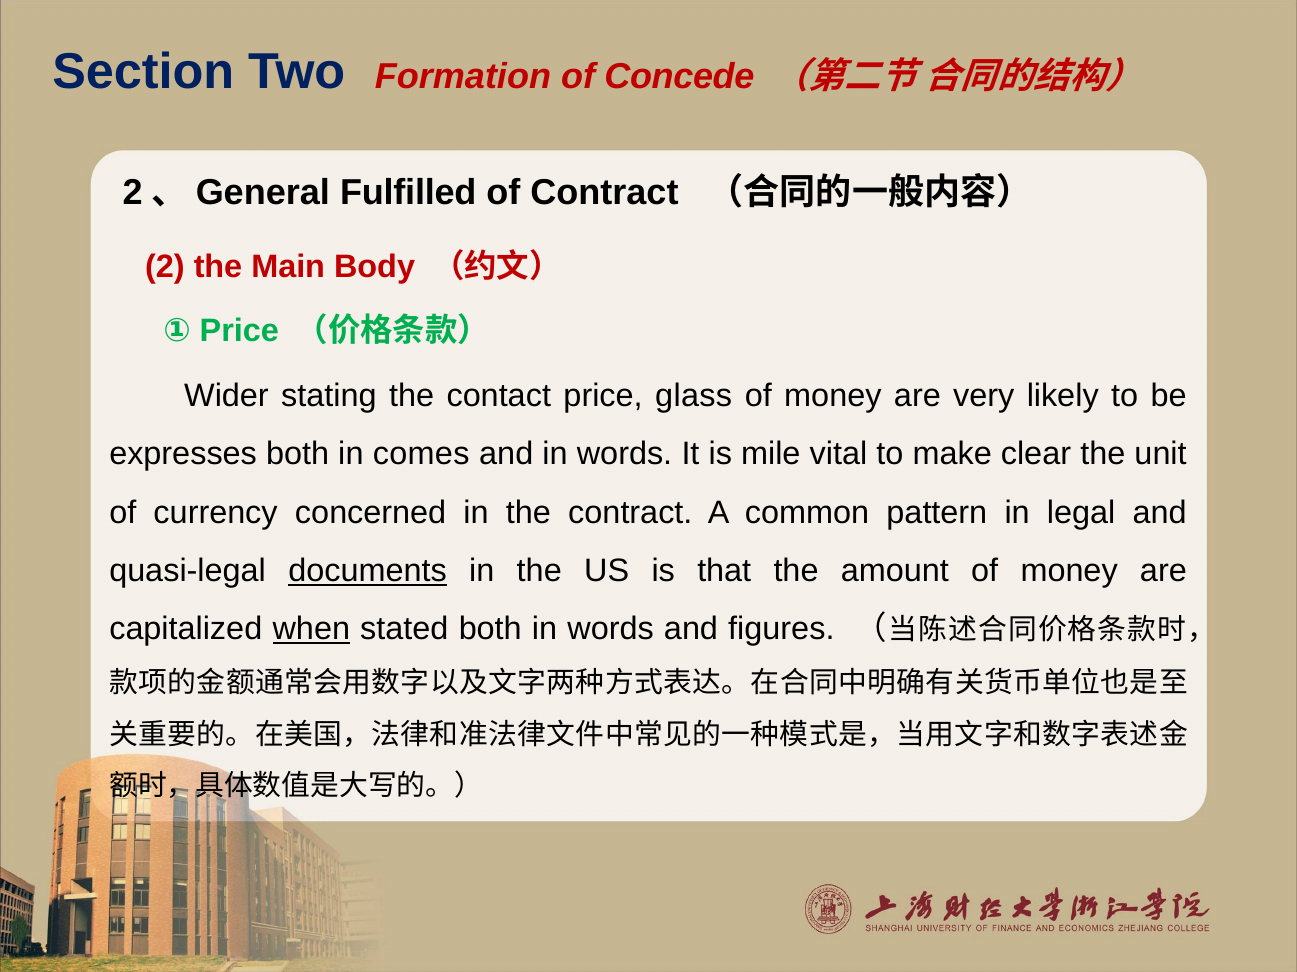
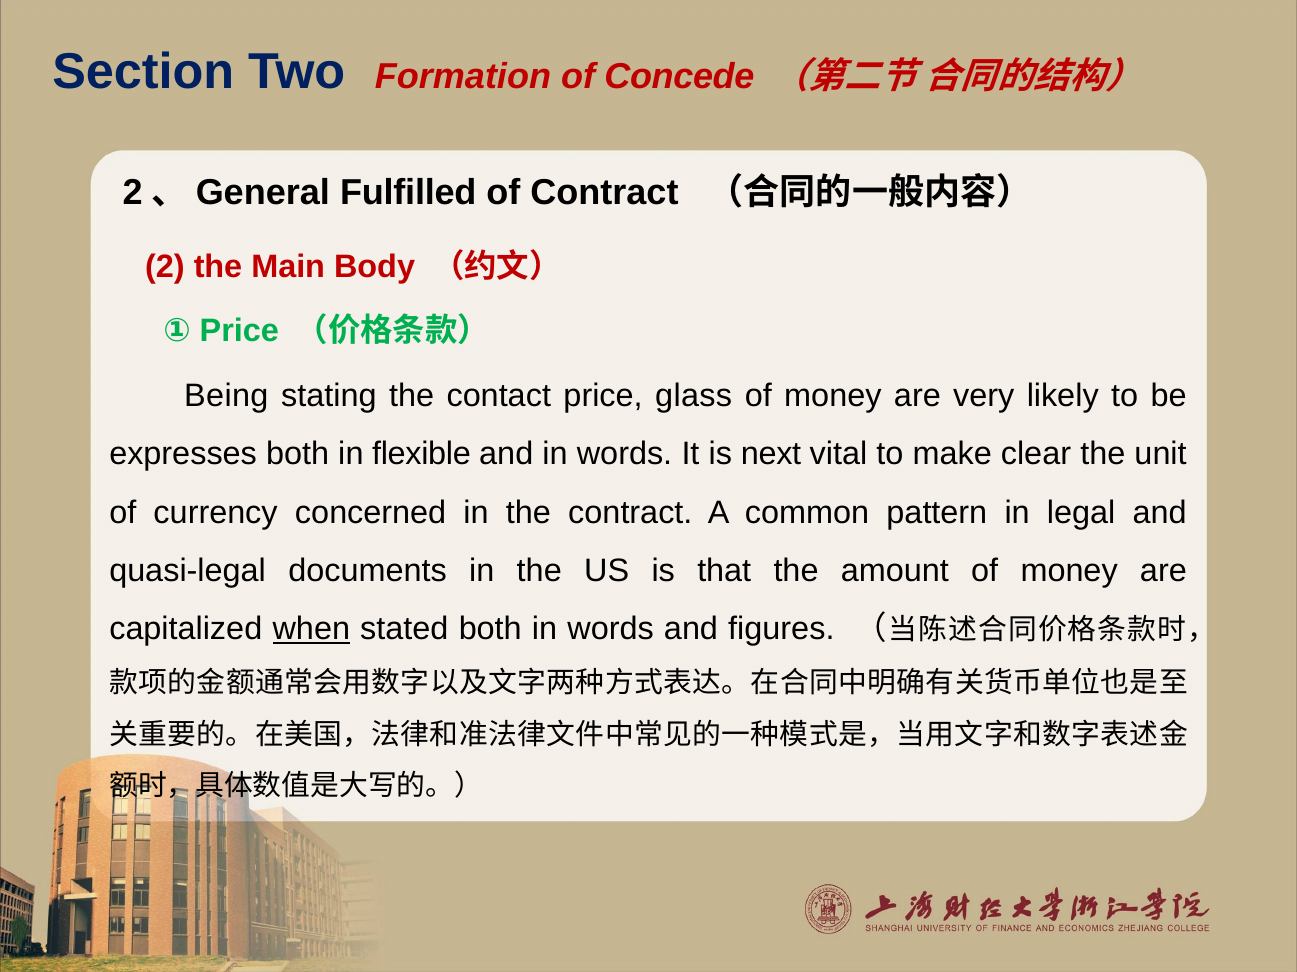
Wider: Wider -> Being
comes: comes -> flexible
mile: mile -> next
documents underline: present -> none
